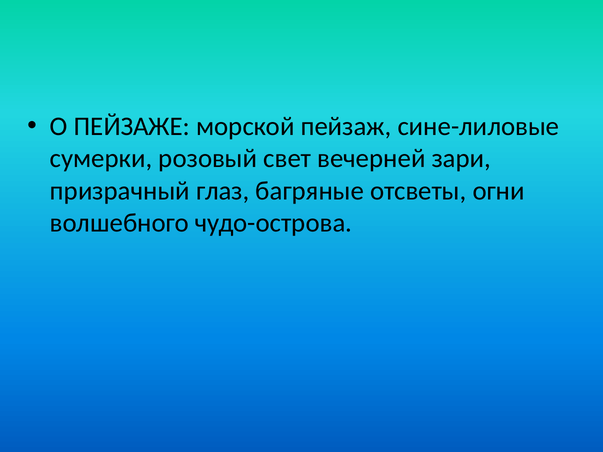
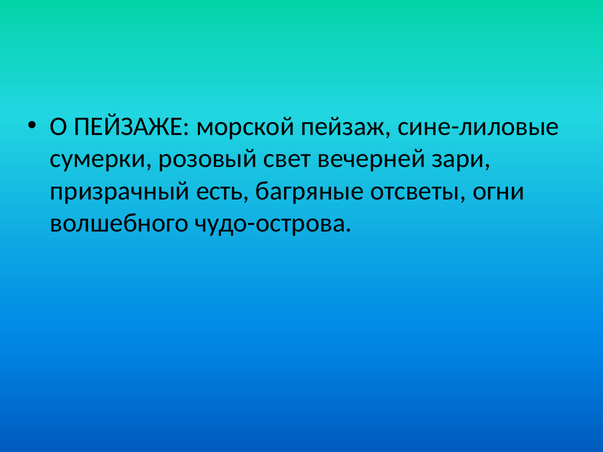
глаз: глаз -> есть
